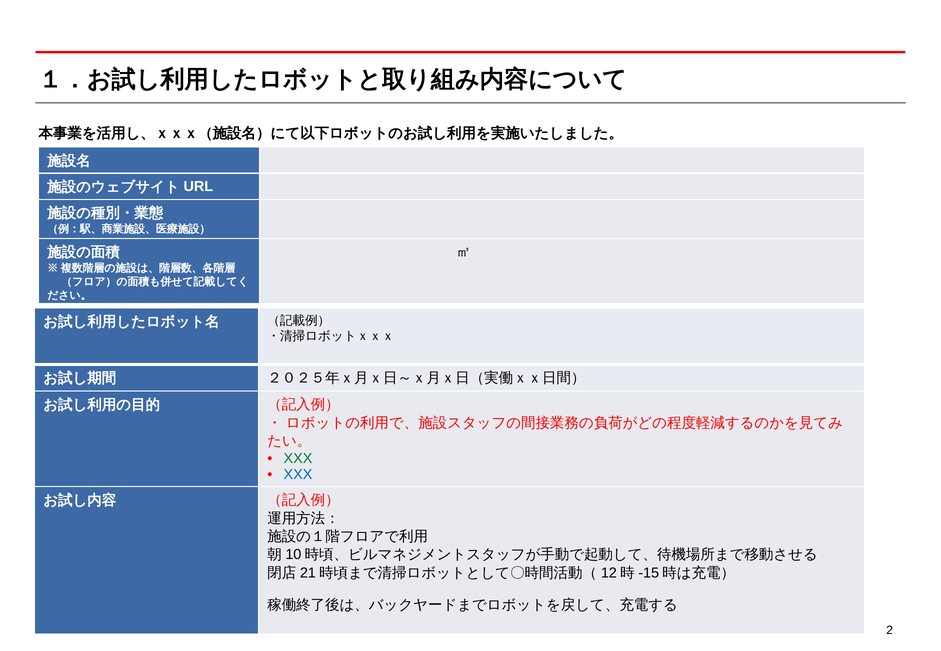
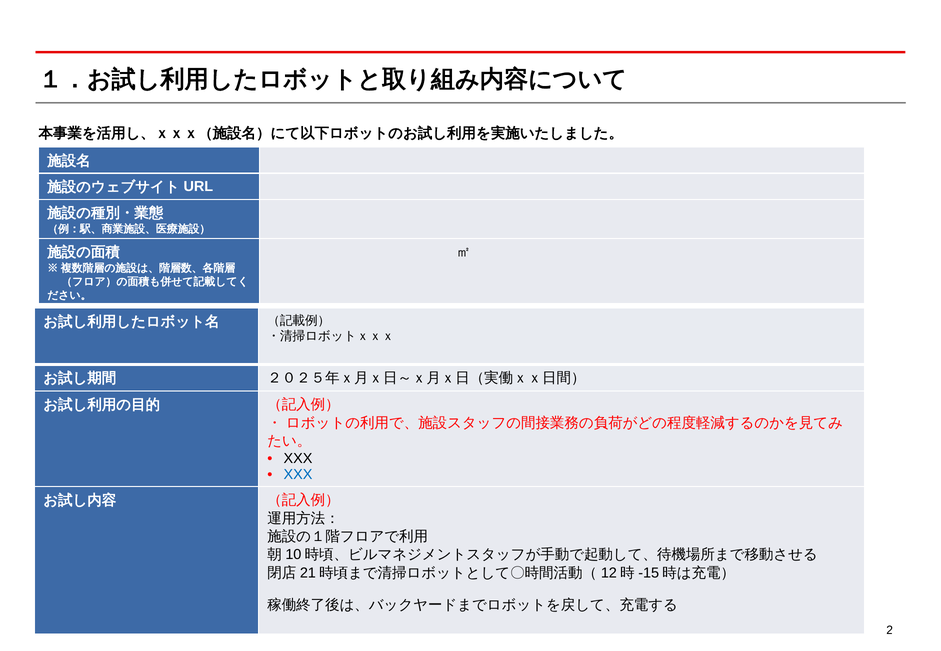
XXX at (298, 459) colour: green -> black
